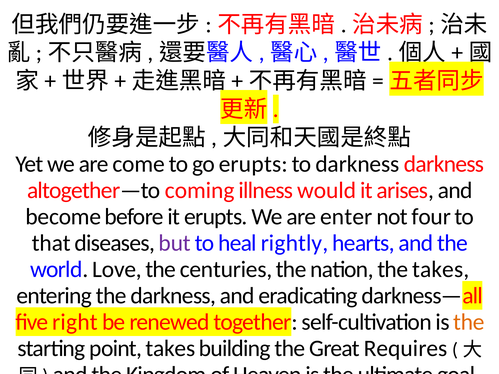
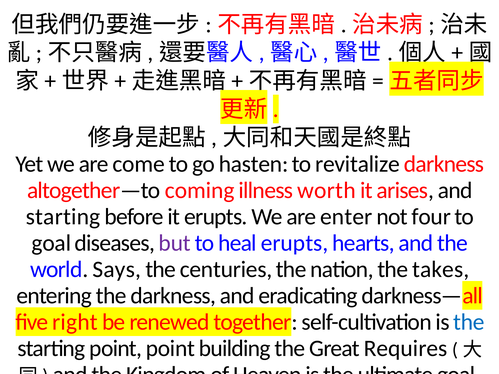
go erupts: erupts -> hasten
to darkness: darkness -> revitalize
would: would -> worth
become at (63, 217): become -> starting
that at (51, 243): that -> goal
heal rightly: rightly -> erupts
Love: Love -> Says
the at (469, 322) colour: orange -> blue
point takes: takes -> point
